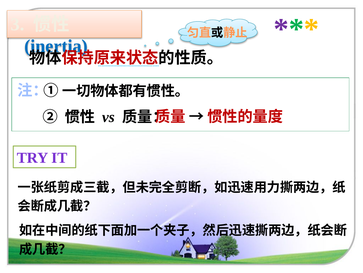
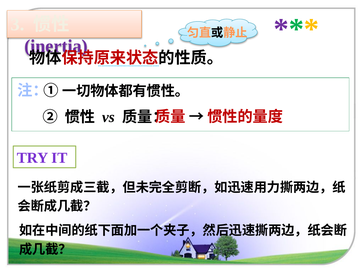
inertia colour: blue -> purple
